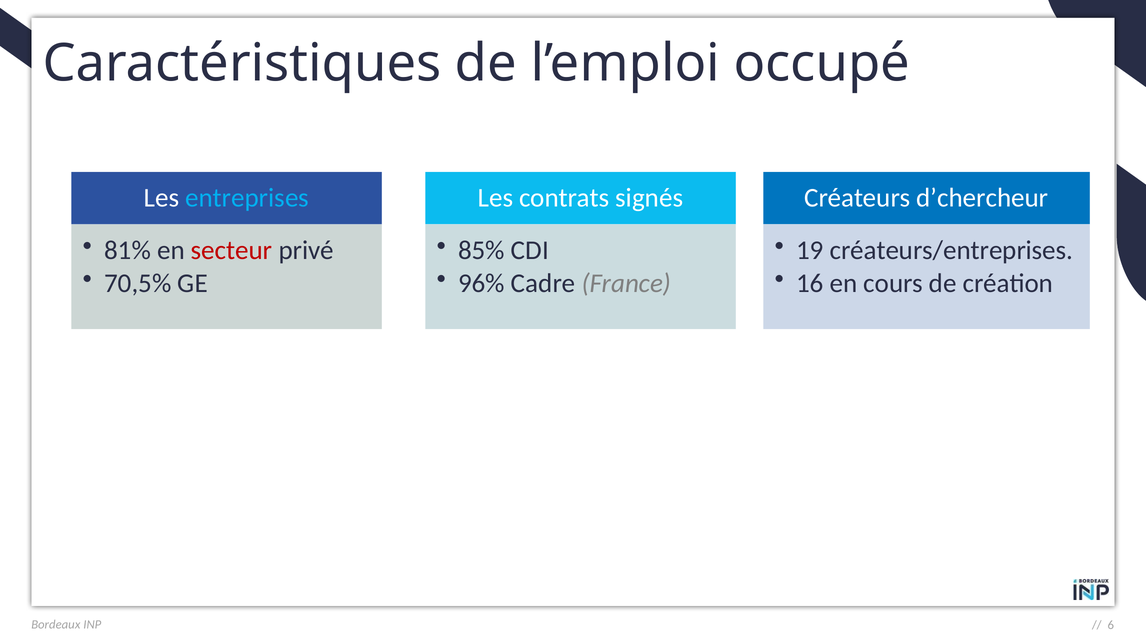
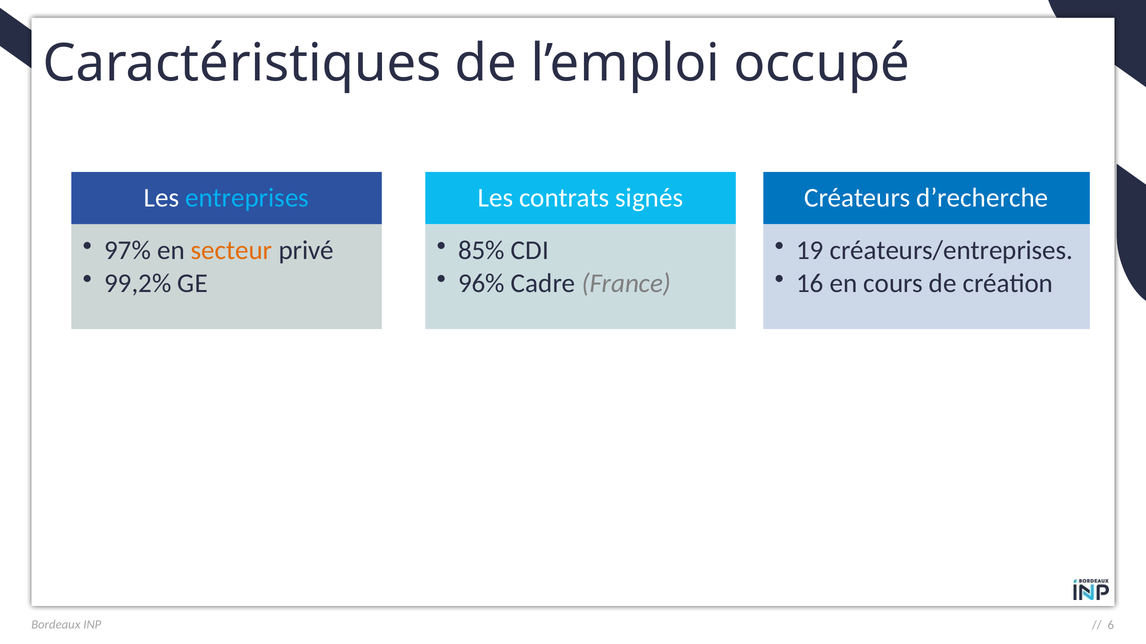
d’chercheur: d’chercheur -> d’recherche
81%: 81% -> 97%
secteur colour: red -> orange
70,5%: 70,5% -> 99,2%
